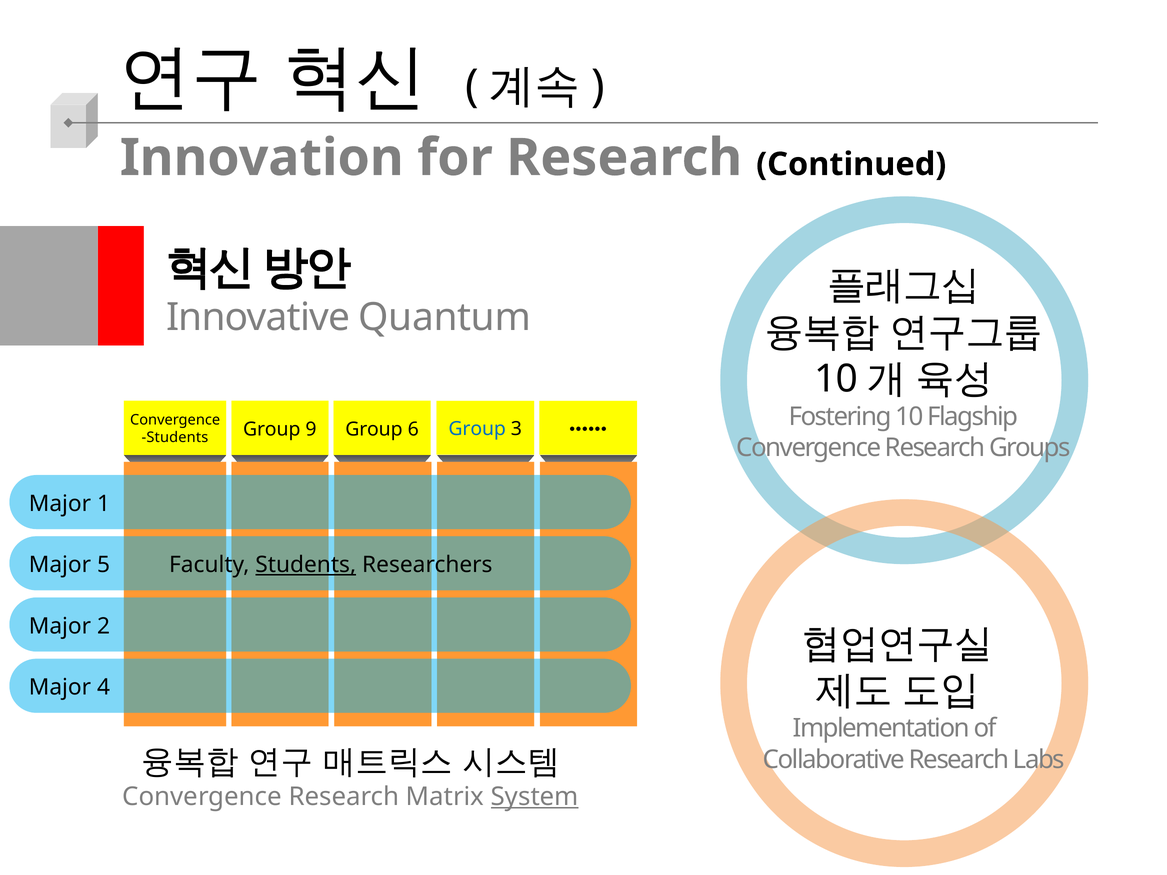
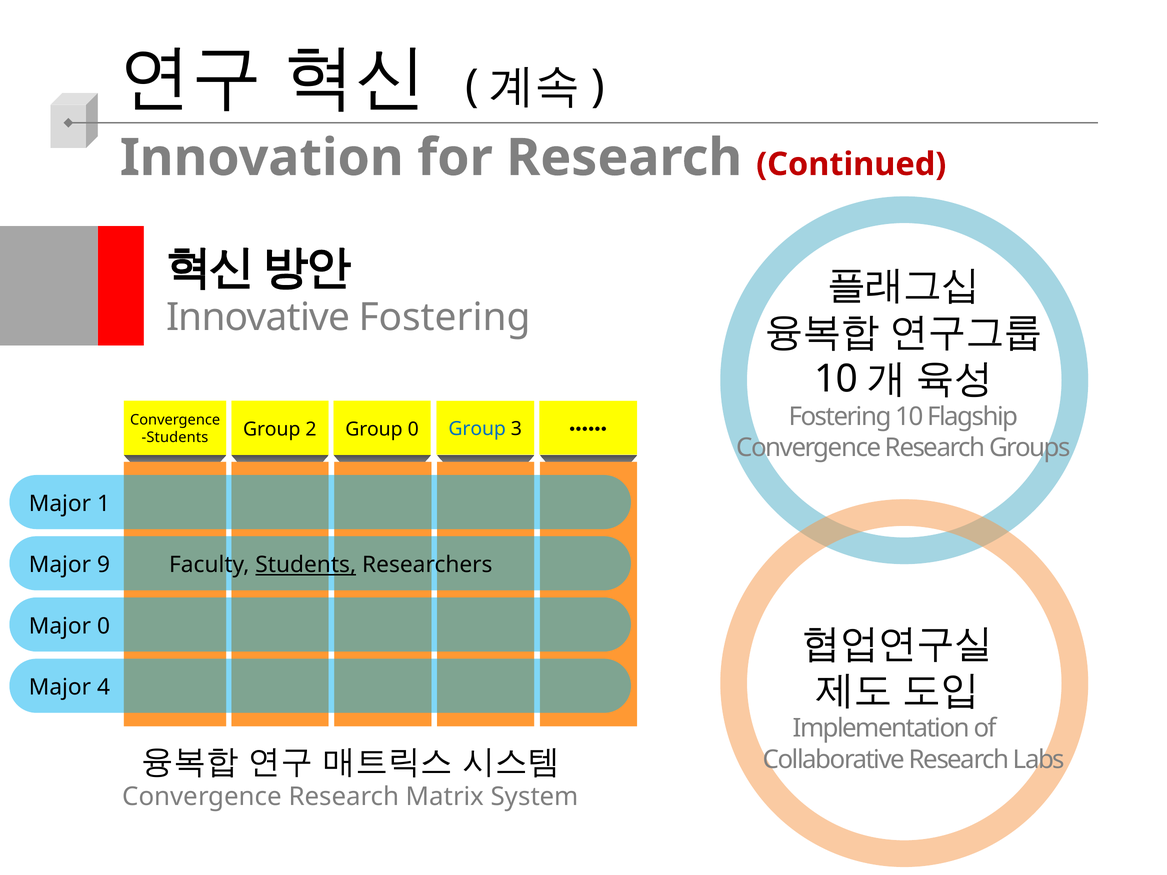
Continued colour: black -> red
Innovative Quantum: Quantum -> Fostering
9: 9 -> 2
Group 6: 6 -> 0
5: 5 -> 9
Major 2: 2 -> 0
System underline: present -> none
